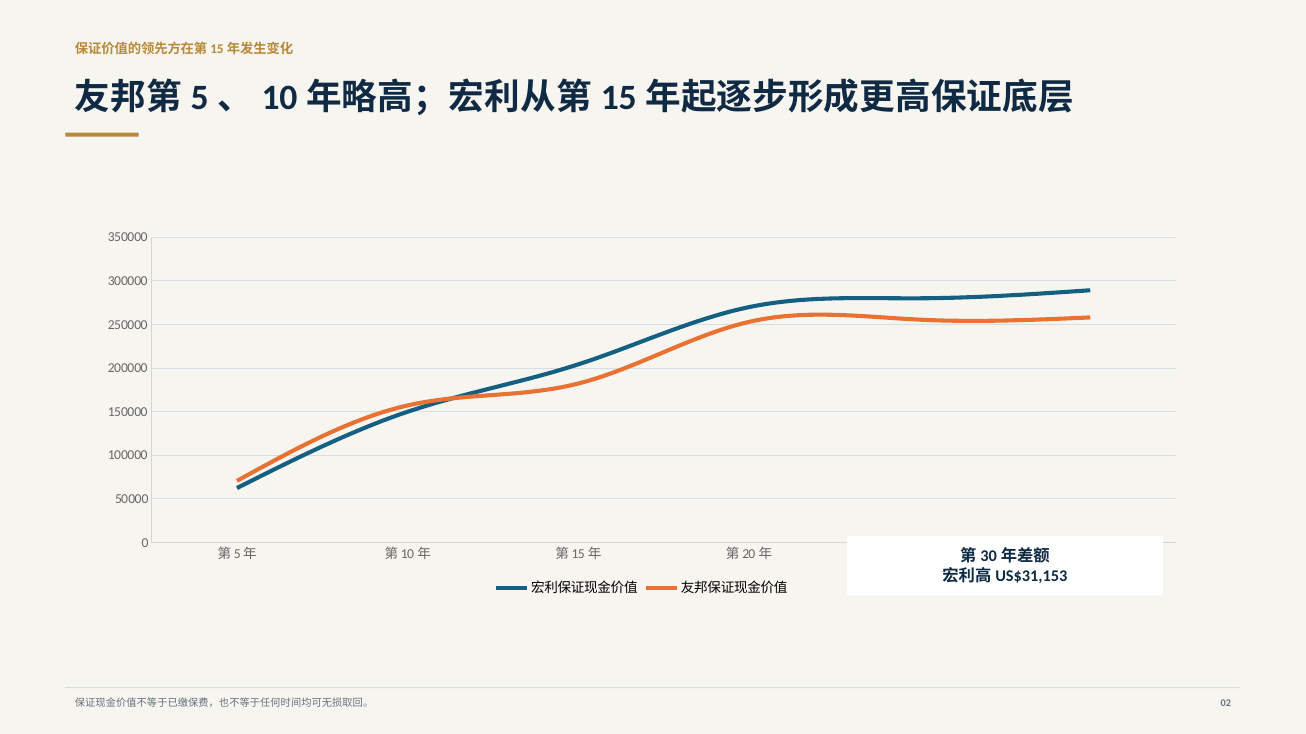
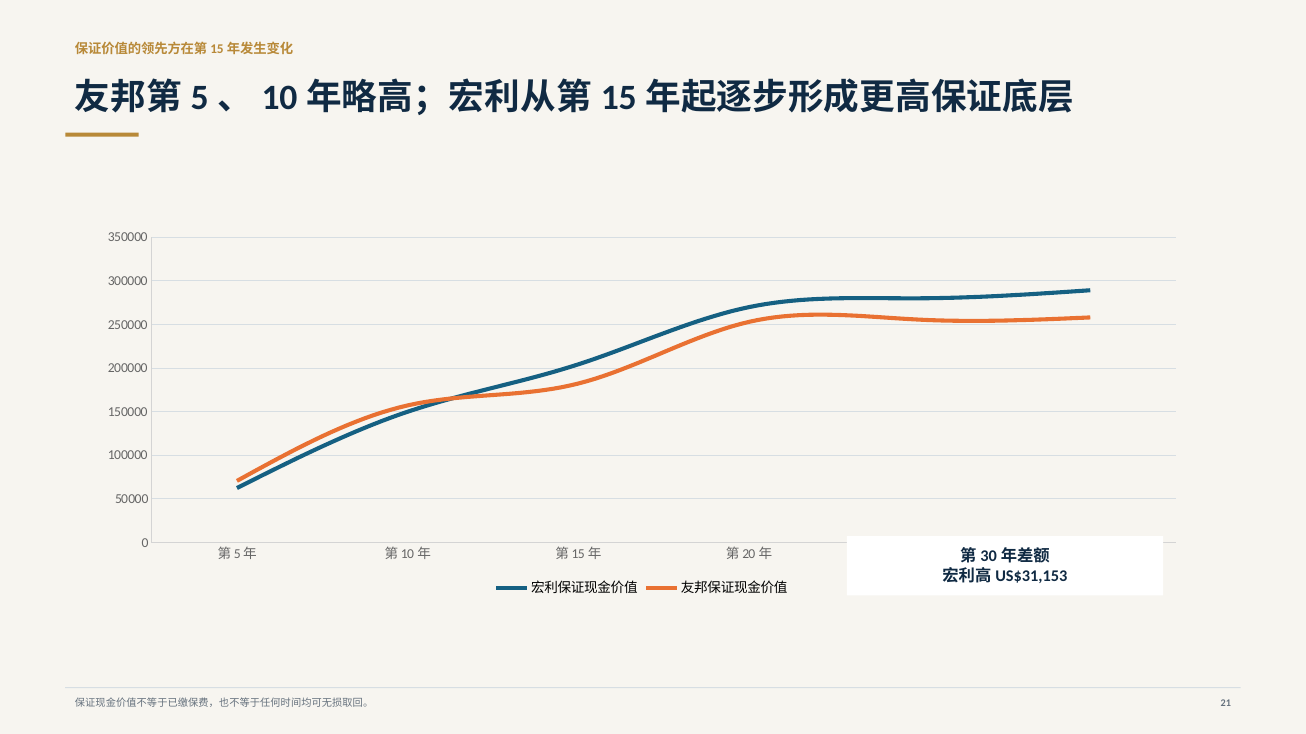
02: 02 -> 21
